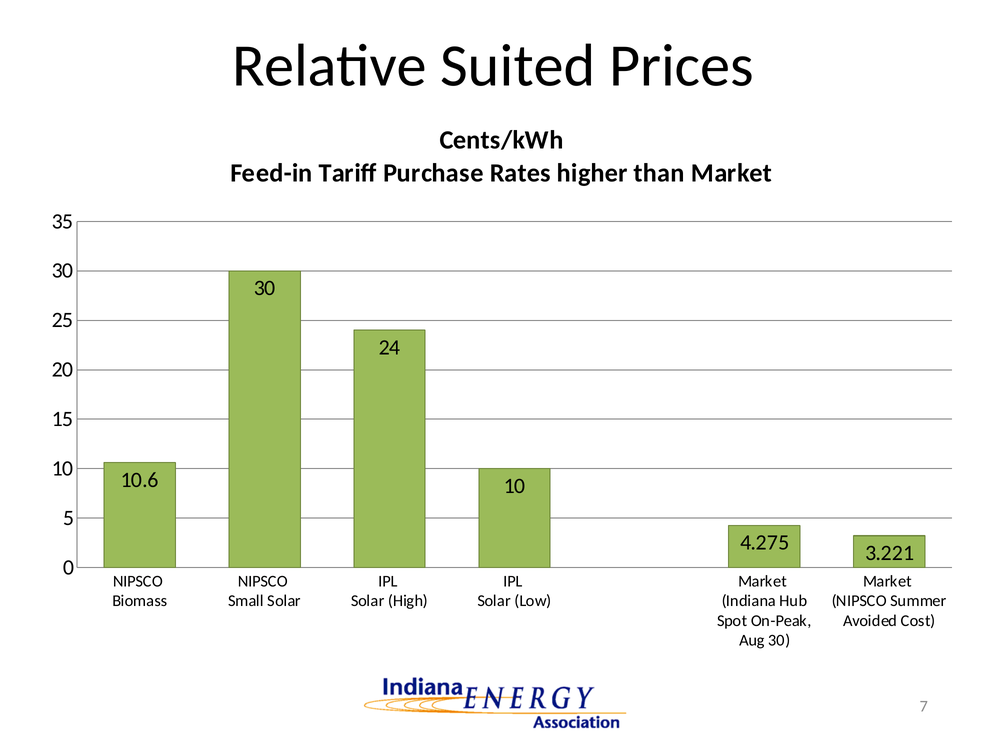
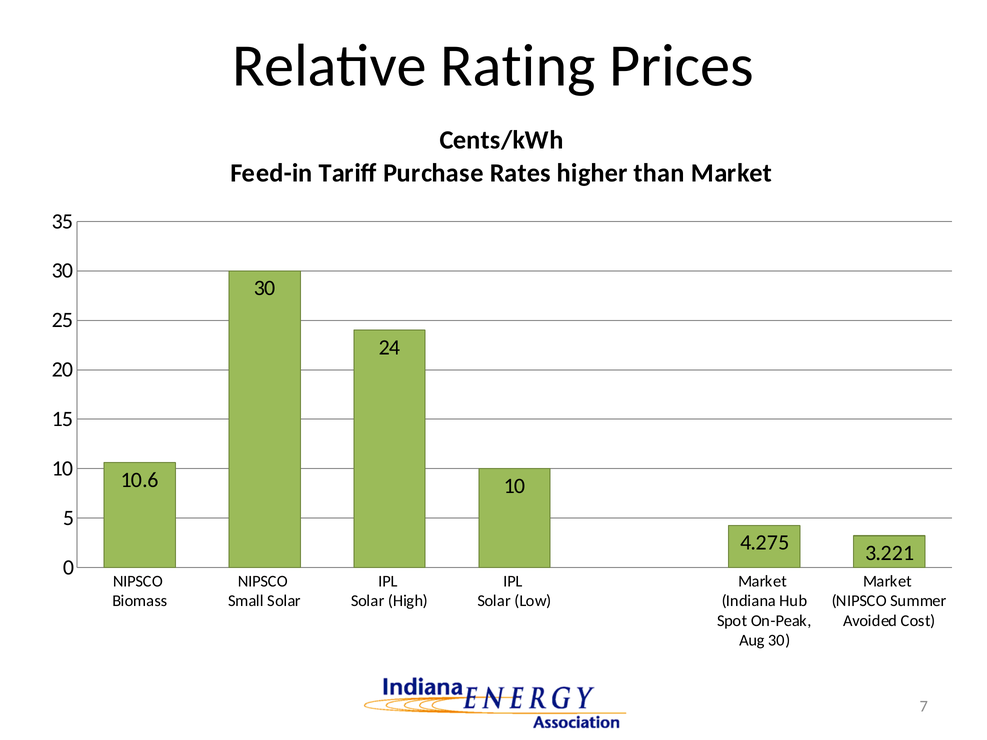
Suited: Suited -> Rating
